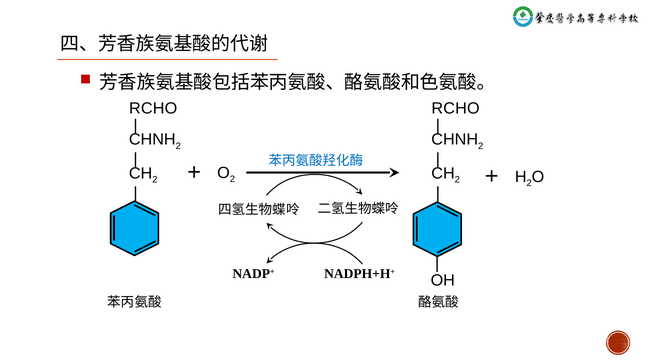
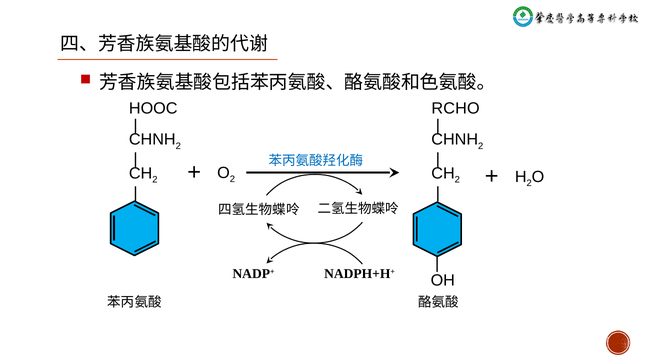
RCHO at (153, 109): RCHO -> HOOC
